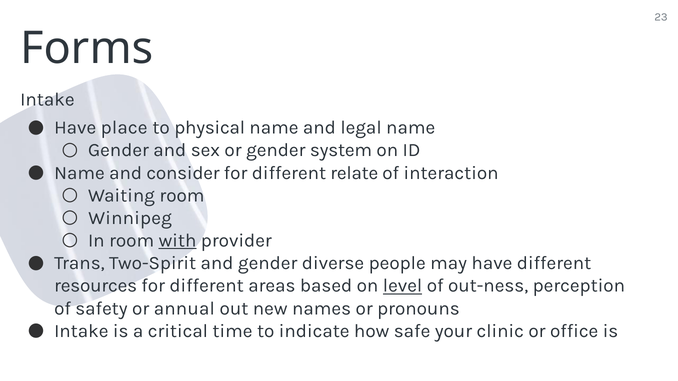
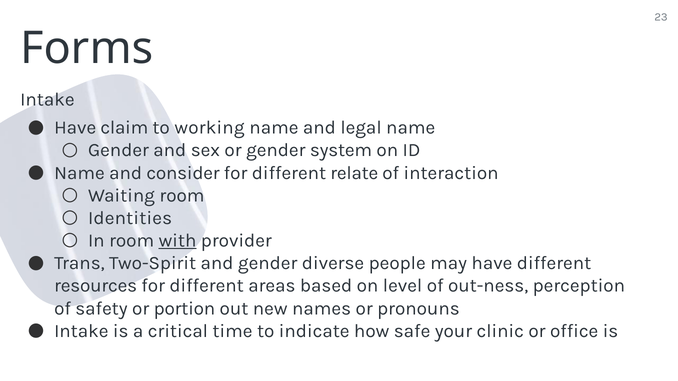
place: place -> claim
physical: physical -> working
Winnipeg: Winnipeg -> Identities
level underline: present -> none
annual: annual -> portion
